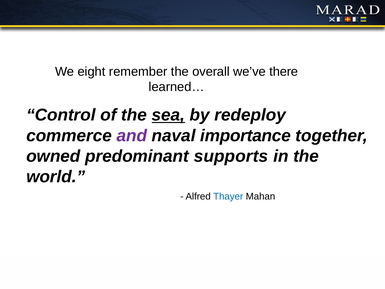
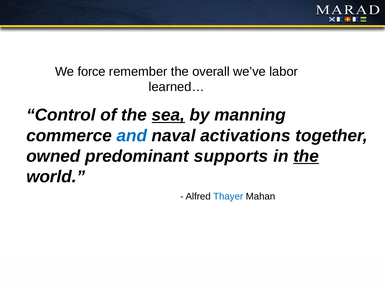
eight: eight -> force
there: there -> labor
redeploy: redeploy -> manning
and colour: purple -> blue
importance: importance -> activations
the at (306, 156) underline: none -> present
